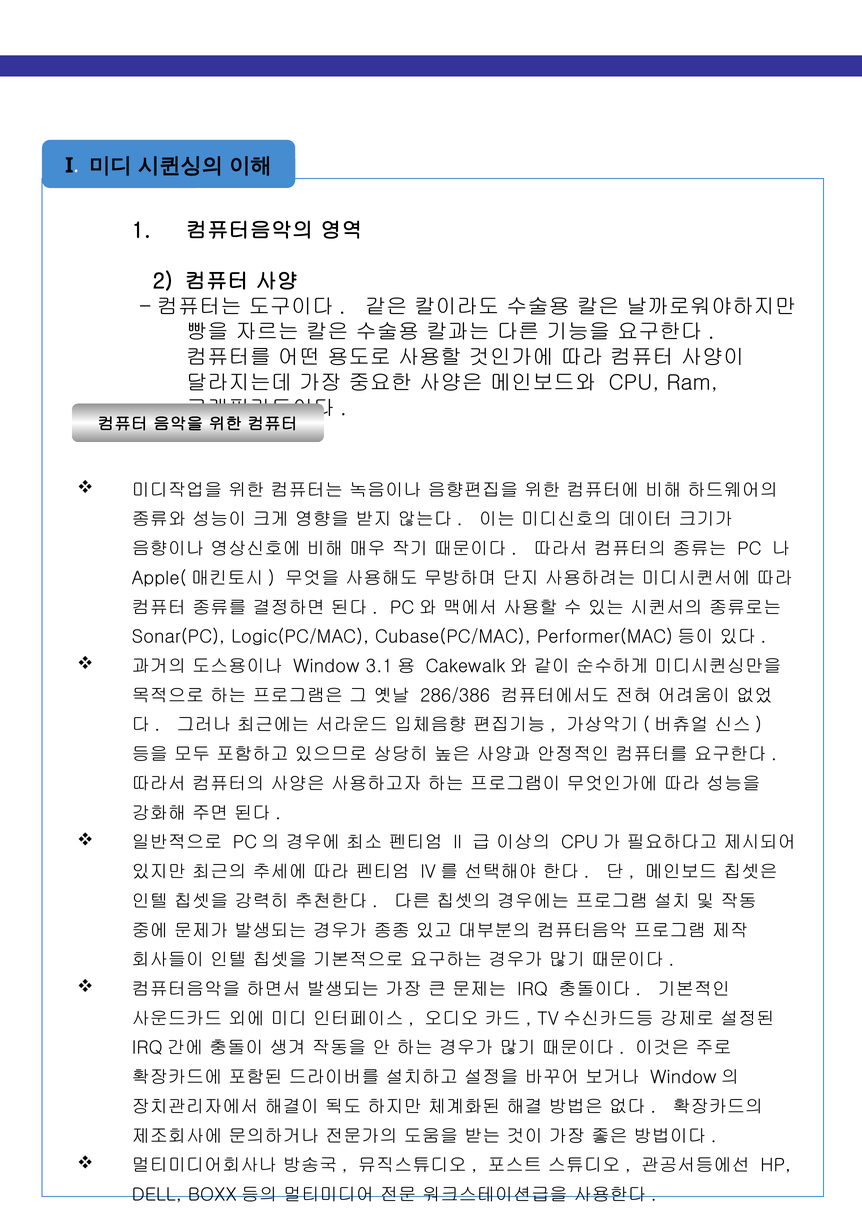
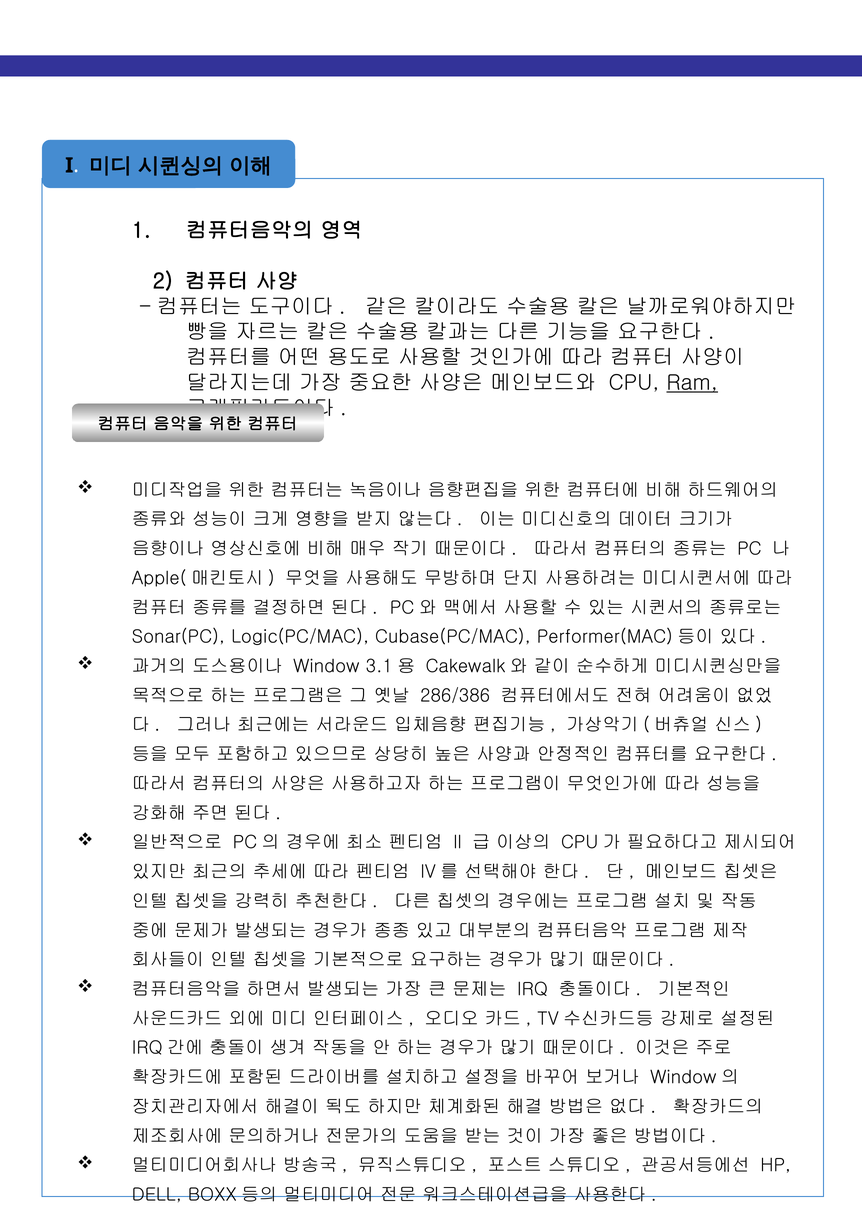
Ram underline: none -> present
